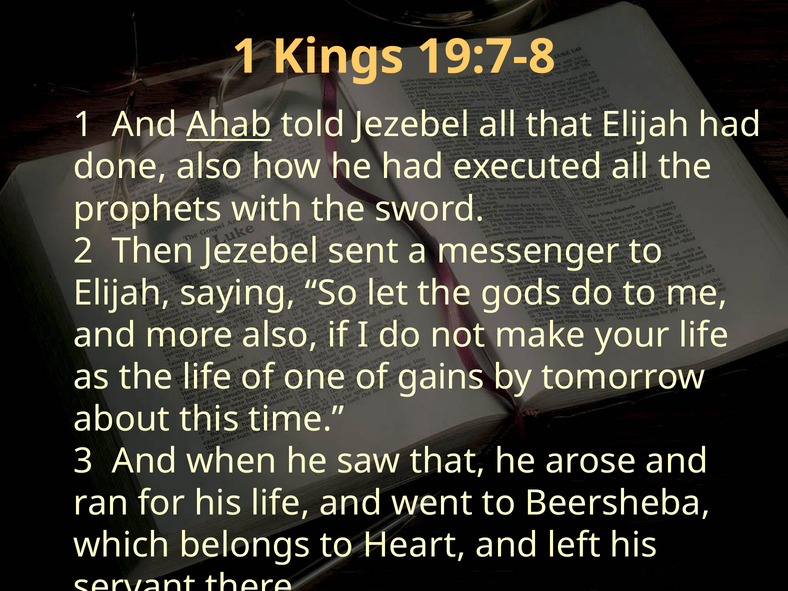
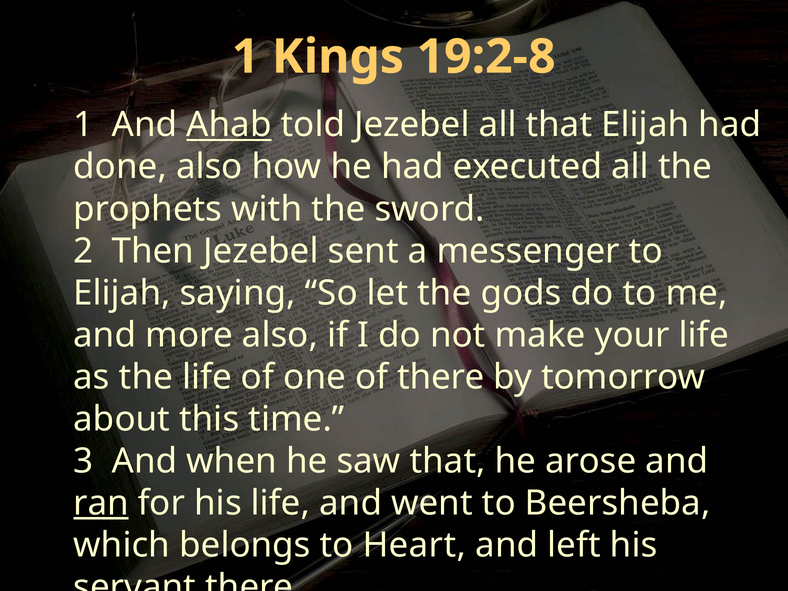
19:7-8: 19:7-8 -> 19:2-8
of gains: gains -> there
ran underline: none -> present
